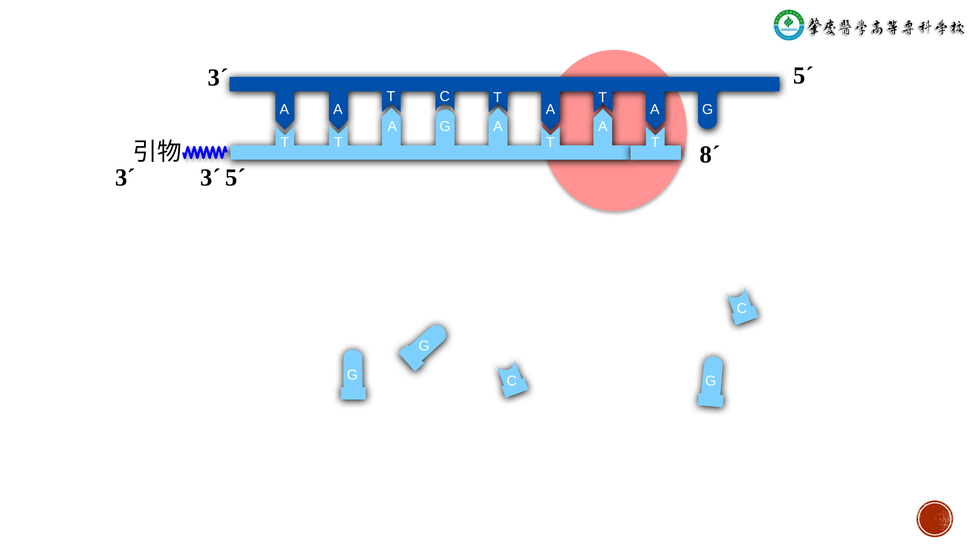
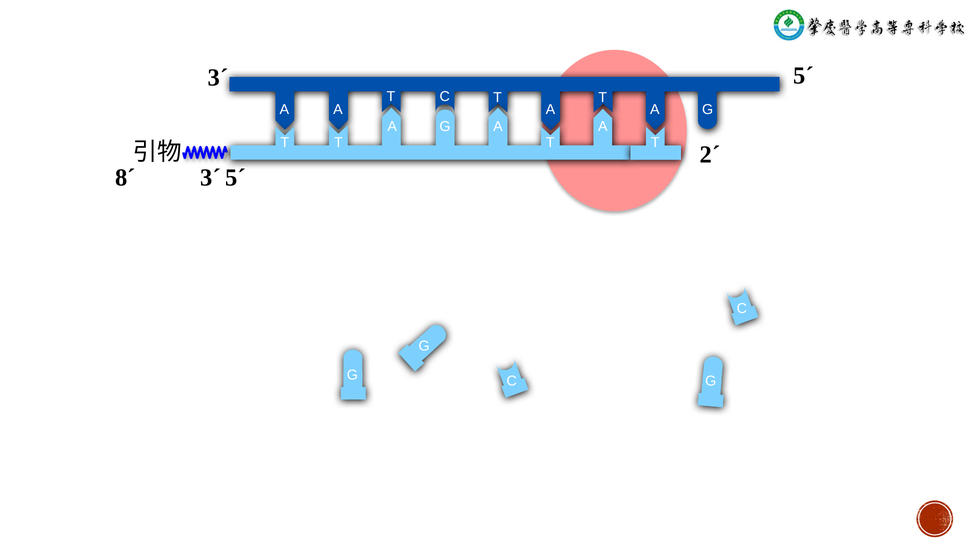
8´: 8´ -> 2´
3´ at (125, 178): 3´ -> 8´
